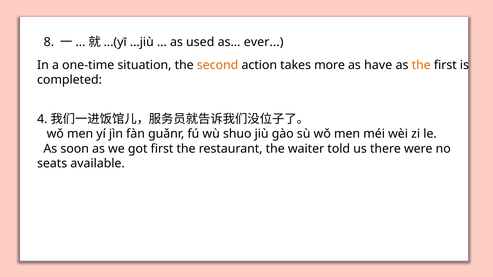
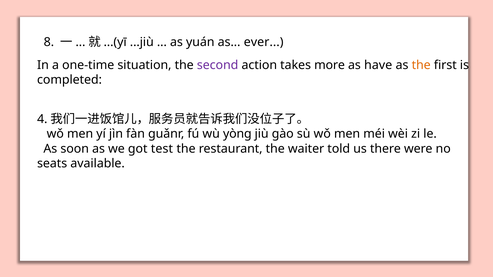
used: used -> yuán
second colour: orange -> purple
shuo: shuo -> yòng
got first: first -> test
